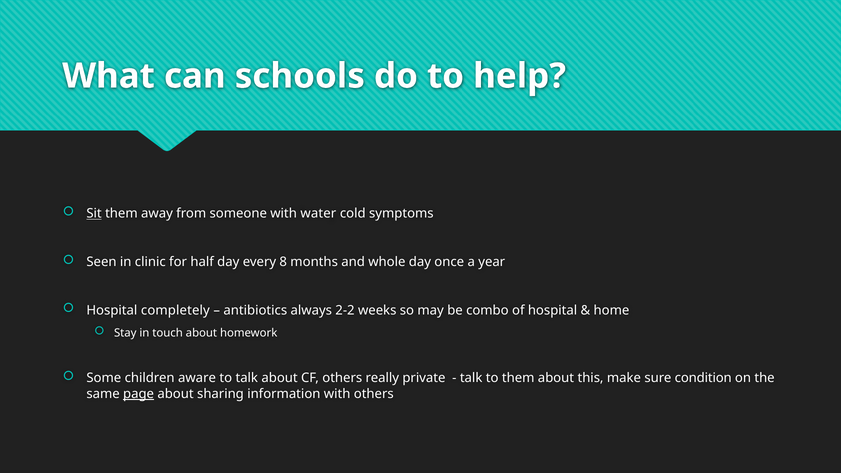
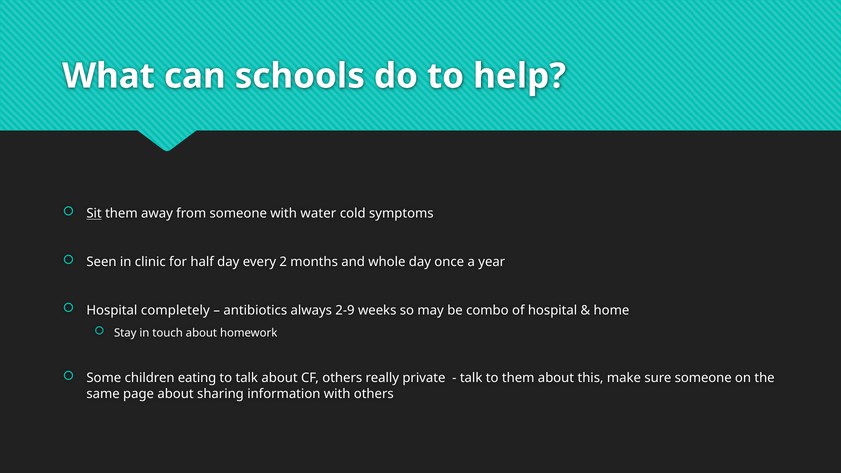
8: 8 -> 2
2-2: 2-2 -> 2-9
aware: aware -> eating
sure condition: condition -> someone
page underline: present -> none
